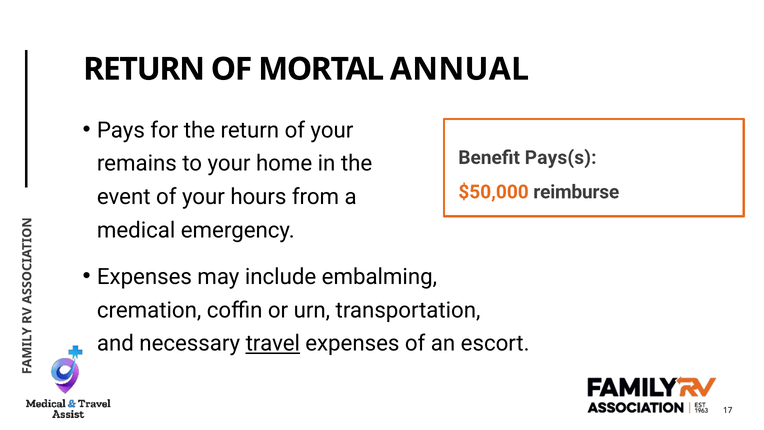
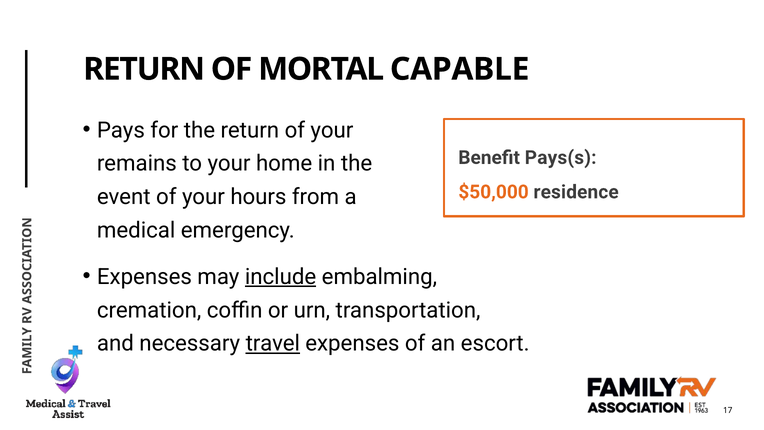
ANNUAL: ANNUAL -> CAPABLE
reimburse: reimburse -> residence
include underline: none -> present
